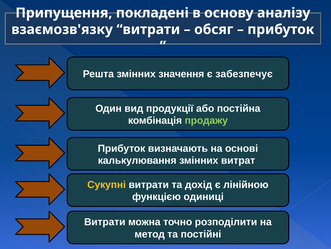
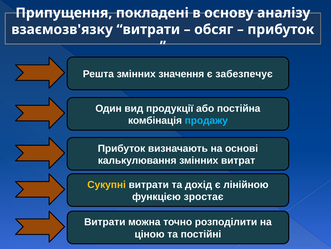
продажу colour: light green -> light blue
одиниці: одиниці -> зростає
метод: метод -> ціною
